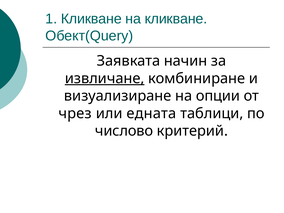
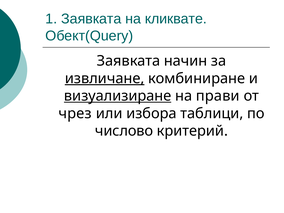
1 Кликване: Кликване -> Заявката
на кликване: кликване -> кликвате
визуализиране underline: none -> present
опции: опции -> прави
едната: едната -> избора
